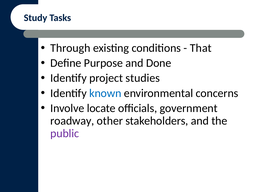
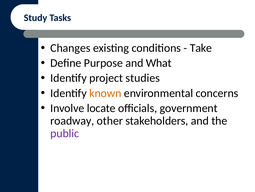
Through: Through -> Changes
That: That -> Take
Done: Done -> What
known colour: blue -> orange
